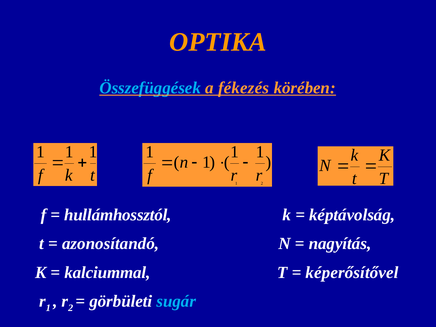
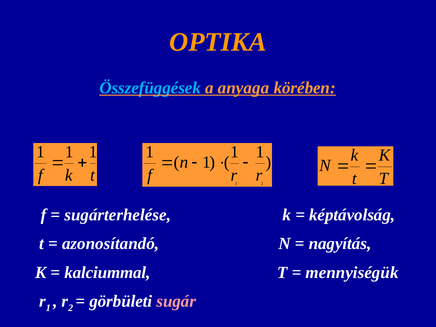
fékezés: fékezés -> anyaga
hullámhossztól: hullámhossztól -> sugárterhelése
képerősítővel: képerősítővel -> mennyiségük
sugár colour: light blue -> pink
